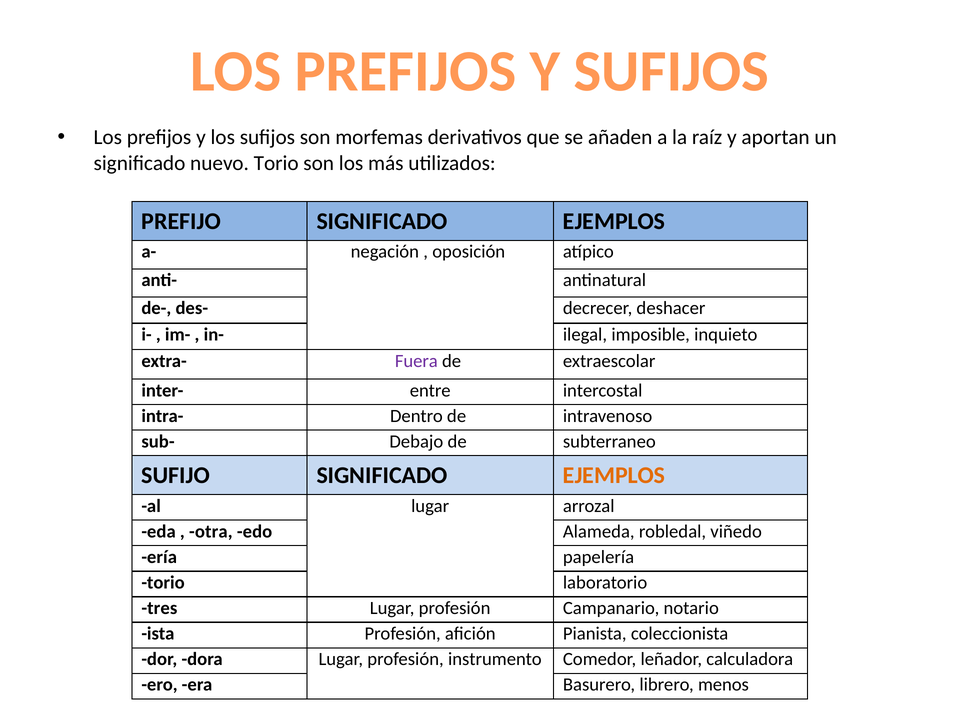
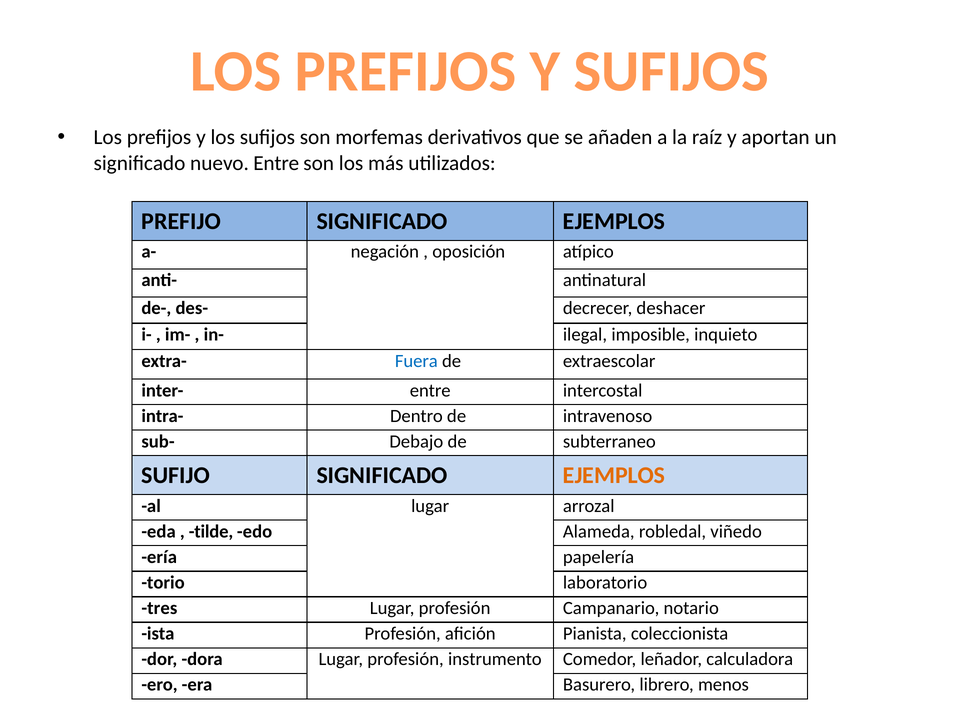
nuevo Torio: Torio -> Entre
Fuera colour: purple -> blue
otra: otra -> tilde
